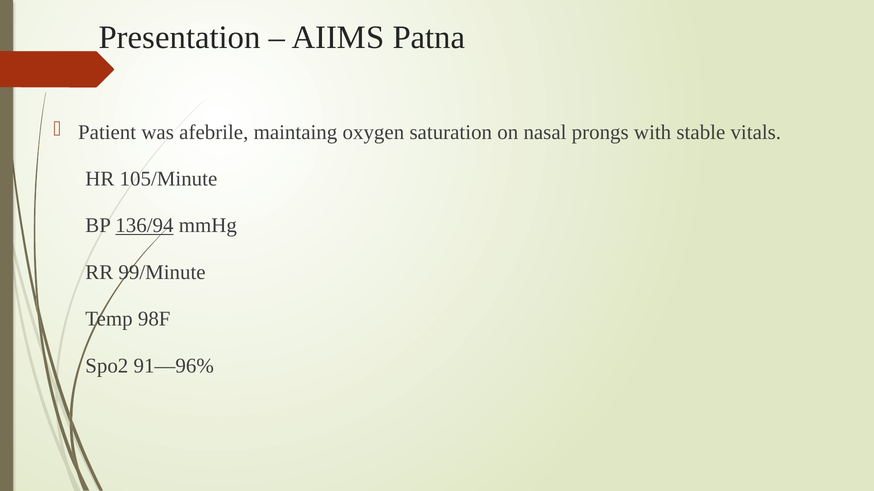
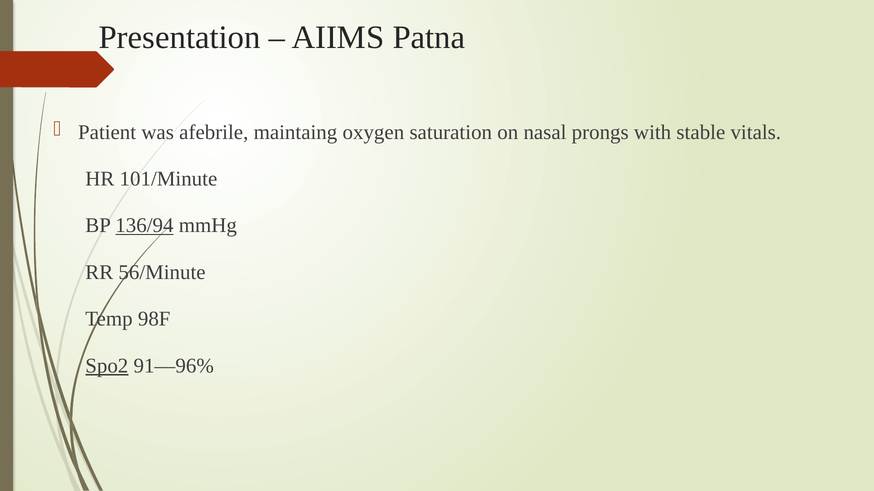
105/Minute: 105/Minute -> 101/Minute
99/Minute: 99/Minute -> 56/Minute
Spo2 underline: none -> present
